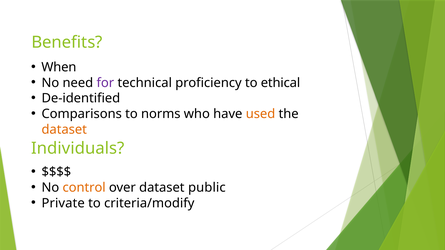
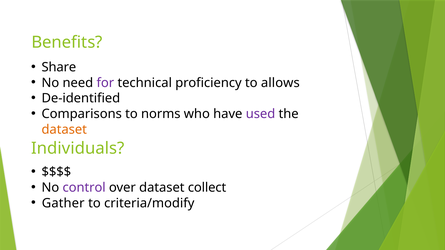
When: When -> Share
ethical: ethical -> allows
used colour: orange -> purple
control colour: orange -> purple
public: public -> collect
Private: Private -> Gather
